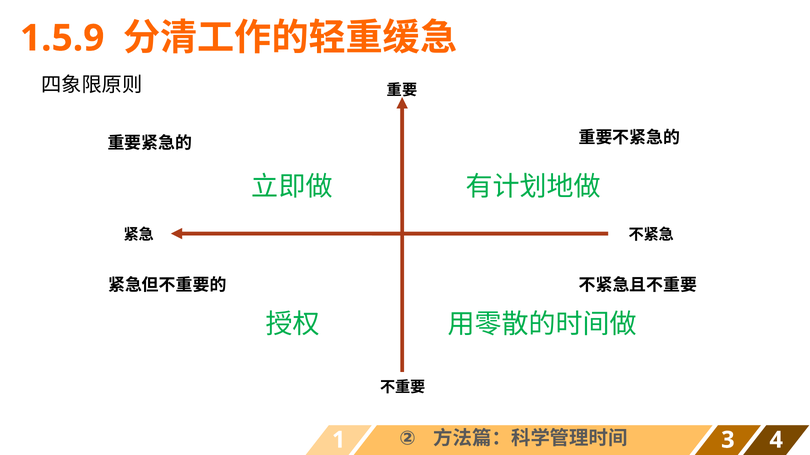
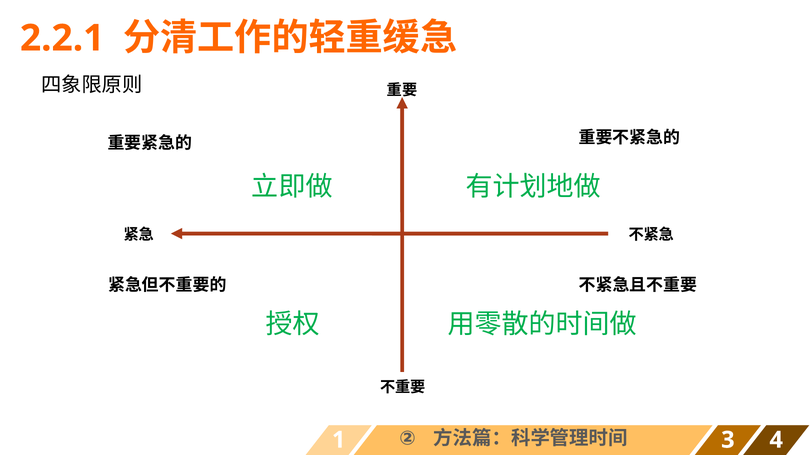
1.5.9: 1.5.9 -> 2.2.1
